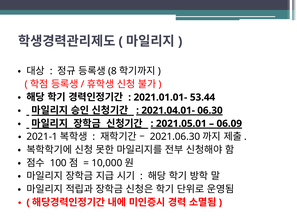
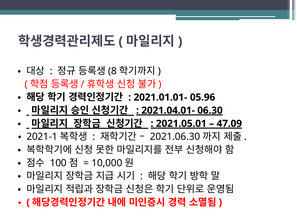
53.44: 53.44 -> 05.96
06.09: 06.09 -> 47.09
